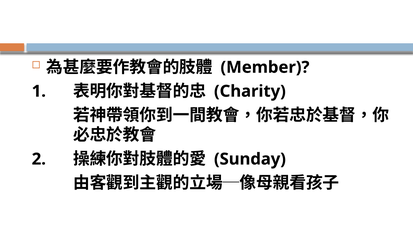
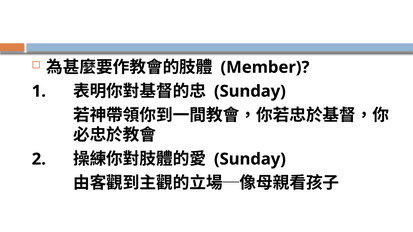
Charity at (250, 91): Charity -> Sunday
